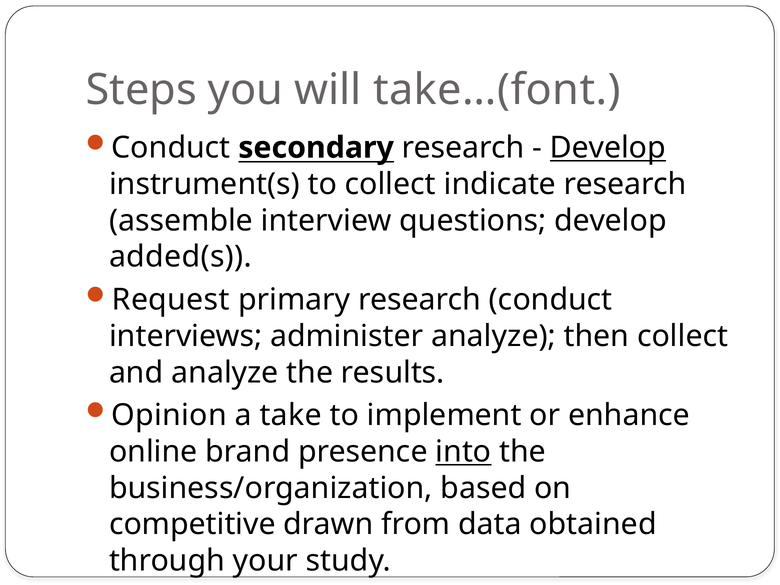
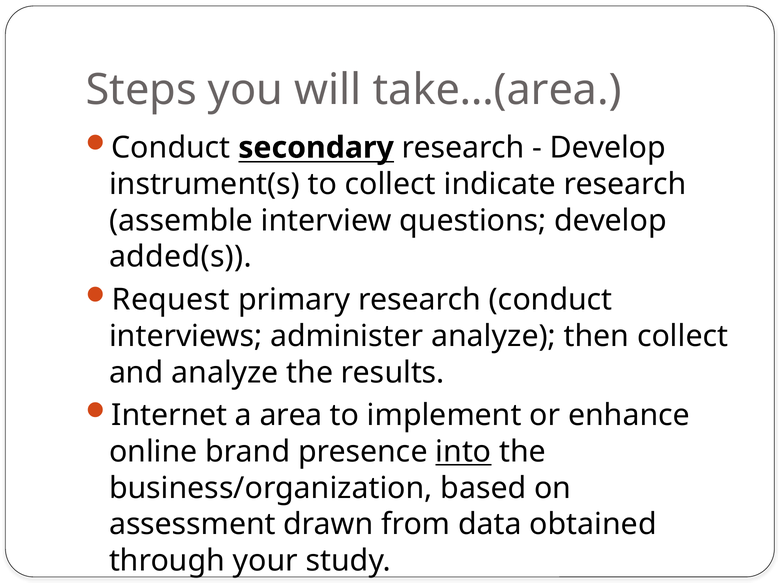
take…(font: take…(font -> take…(area
Develop at (608, 148) underline: present -> none
Opinion: Opinion -> Internet
take: take -> area
competitive: competitive -> assessment
